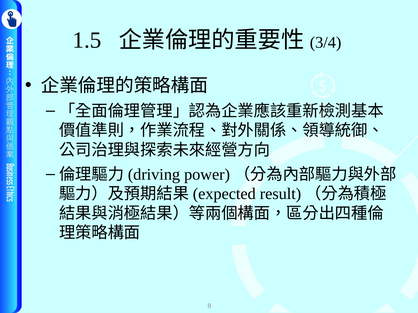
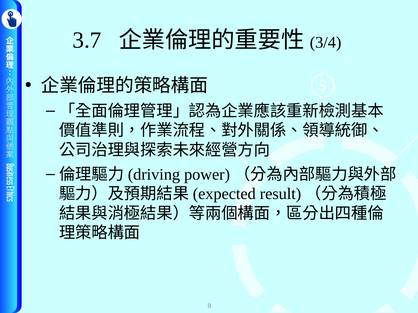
1.5: 1.5 -> 3.7
